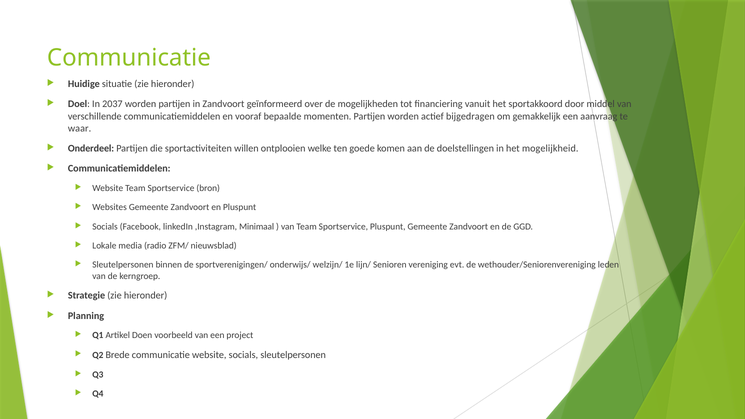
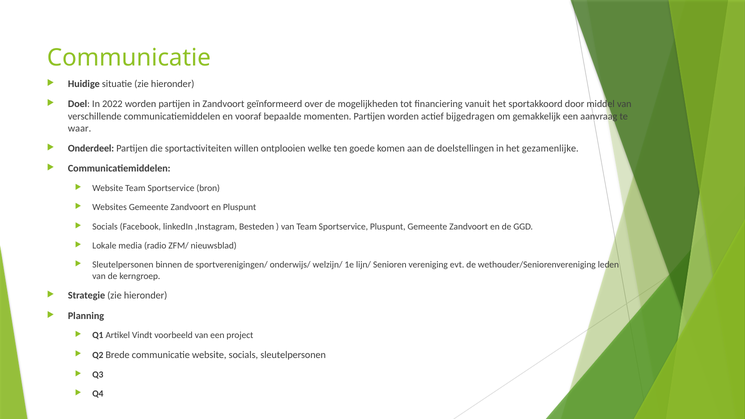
2037: 2037 -> 2022
mogelijkheid: mogelijkheid -> gezamenlijke
Minimaal: Minimaal -> Besteden
Doen: Doen -> Vindt
